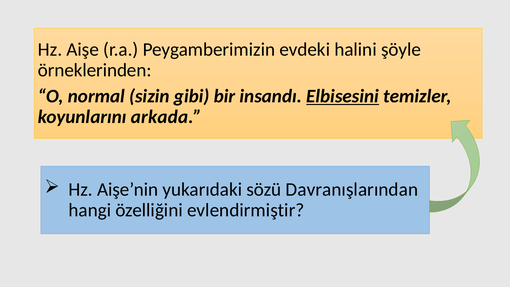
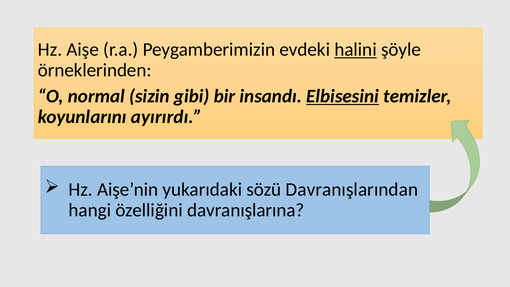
halini underline: none -> present
arkada: arkada -> ayırırdı
evlendirmiştir: evlendirmiştir -> davranışlarına
